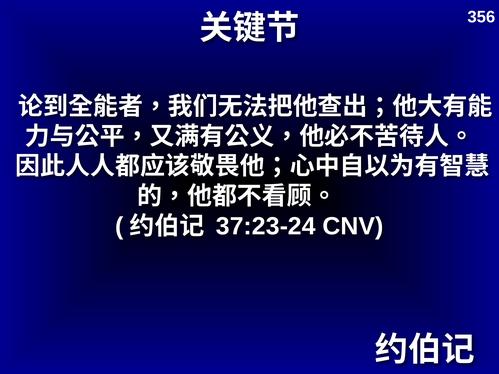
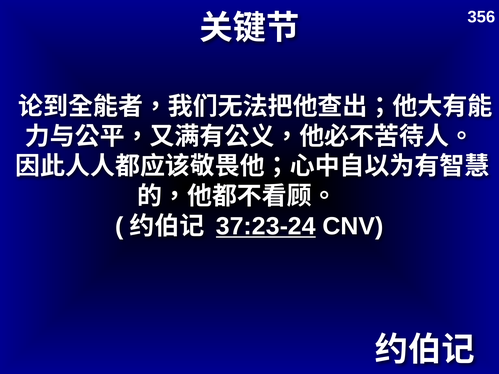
37:23-24 underline: none -> present
